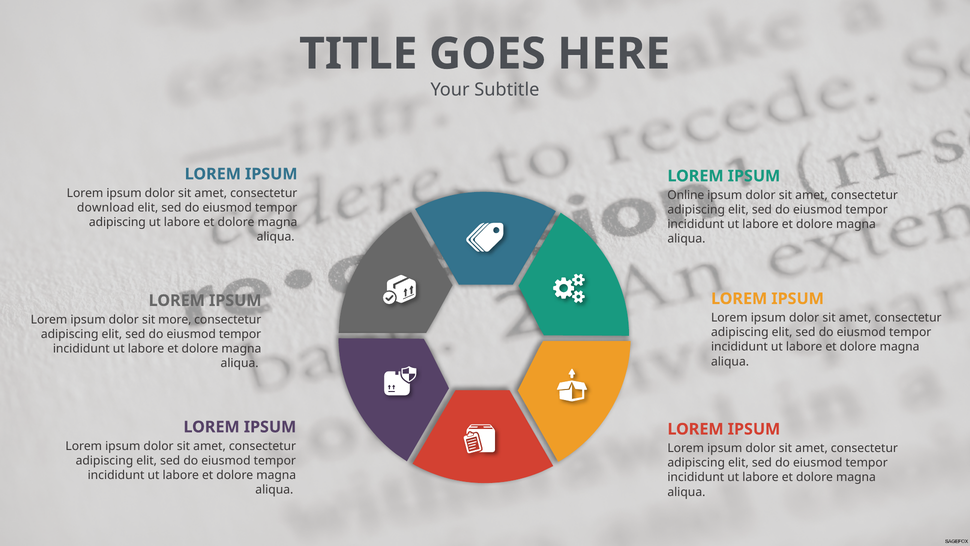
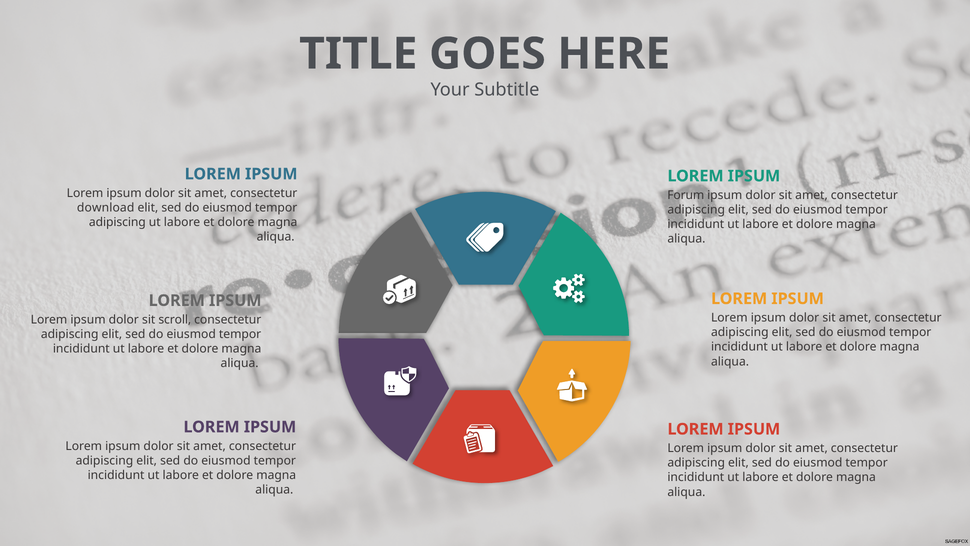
Online: Online -> Forum
more: more -> scroll
